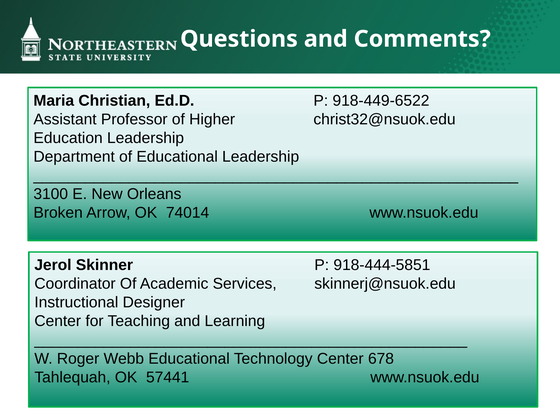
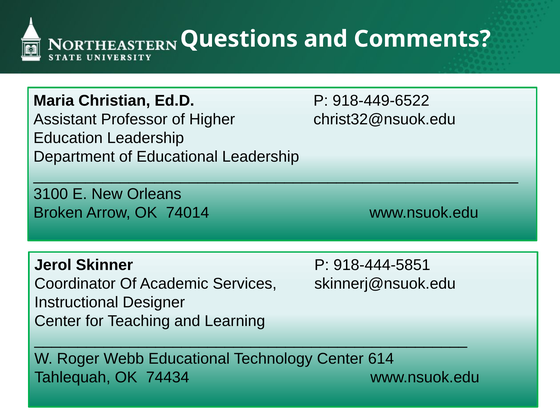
678: 678 -> 614
57441: 57441 -> 74434
